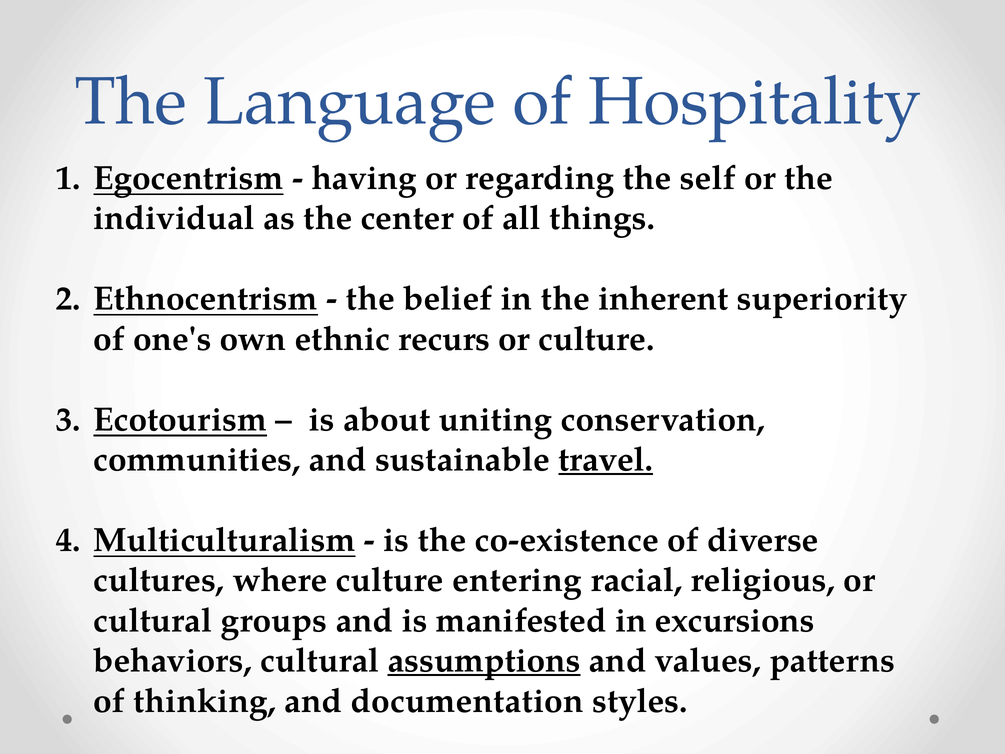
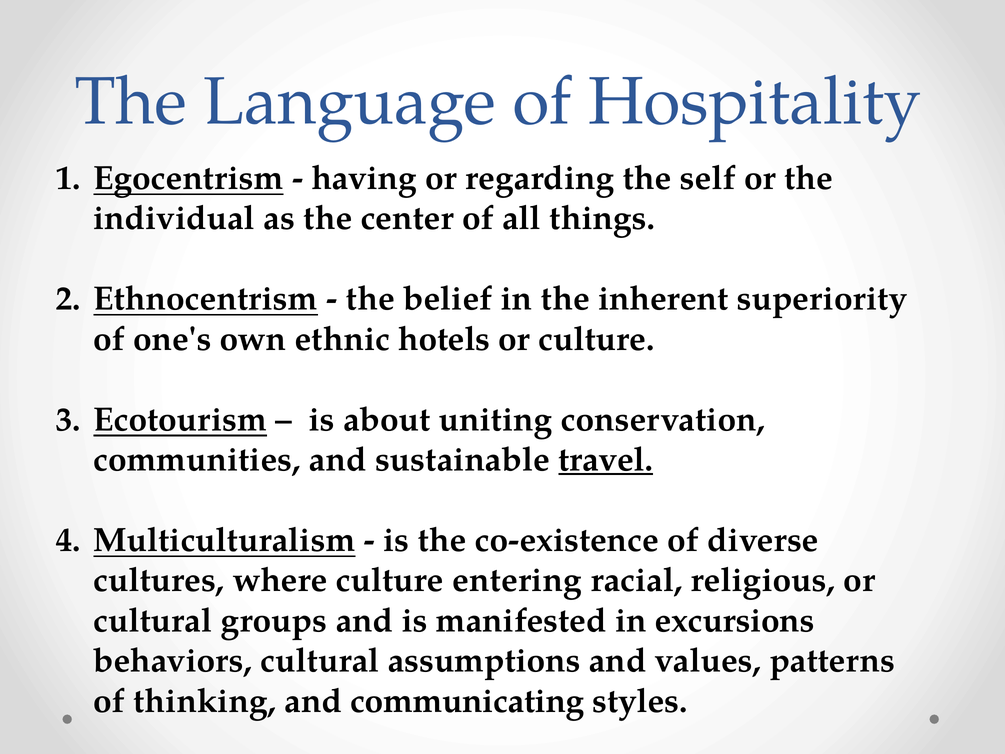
recurs: recurs -> hotels
assumptions underline: present -> none
documentation: documentation -> communicating
